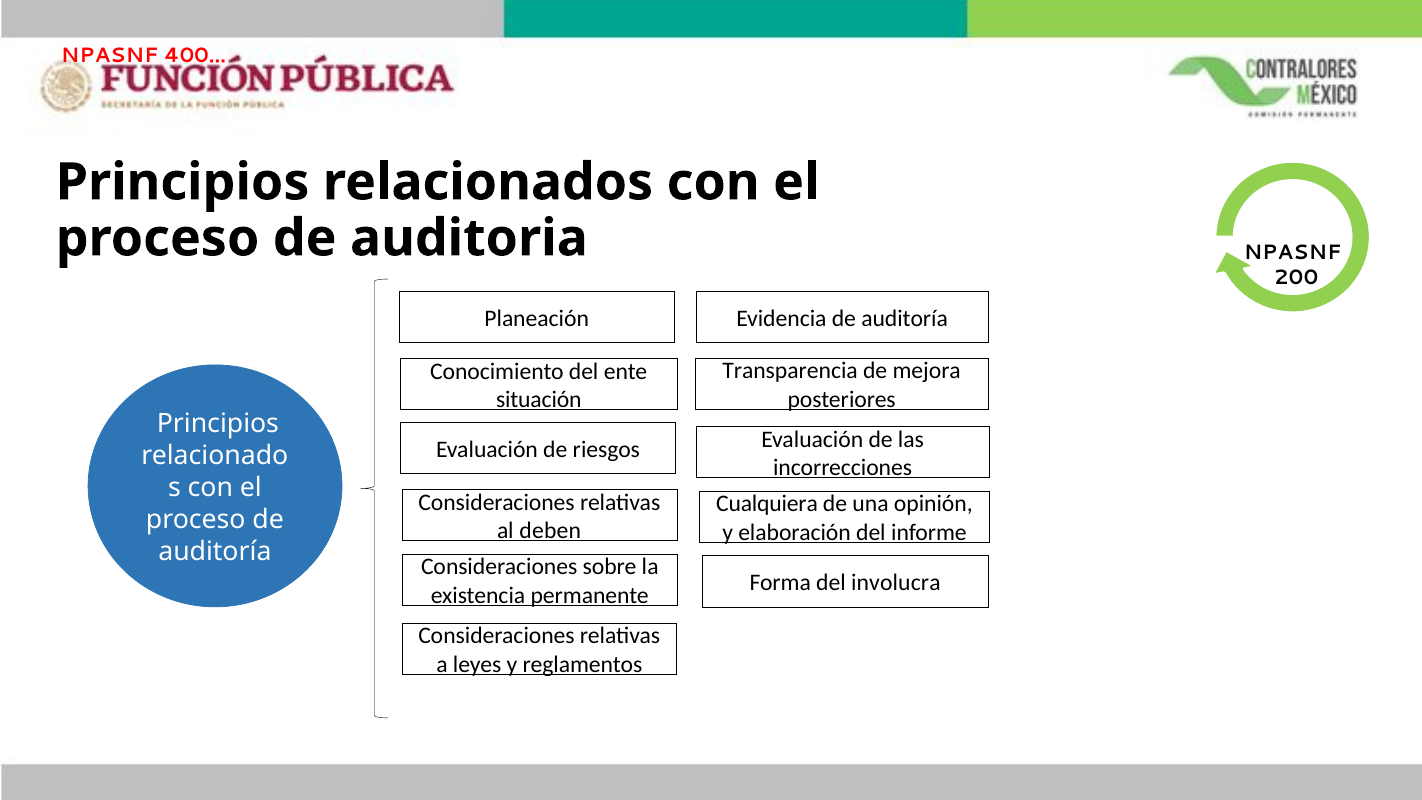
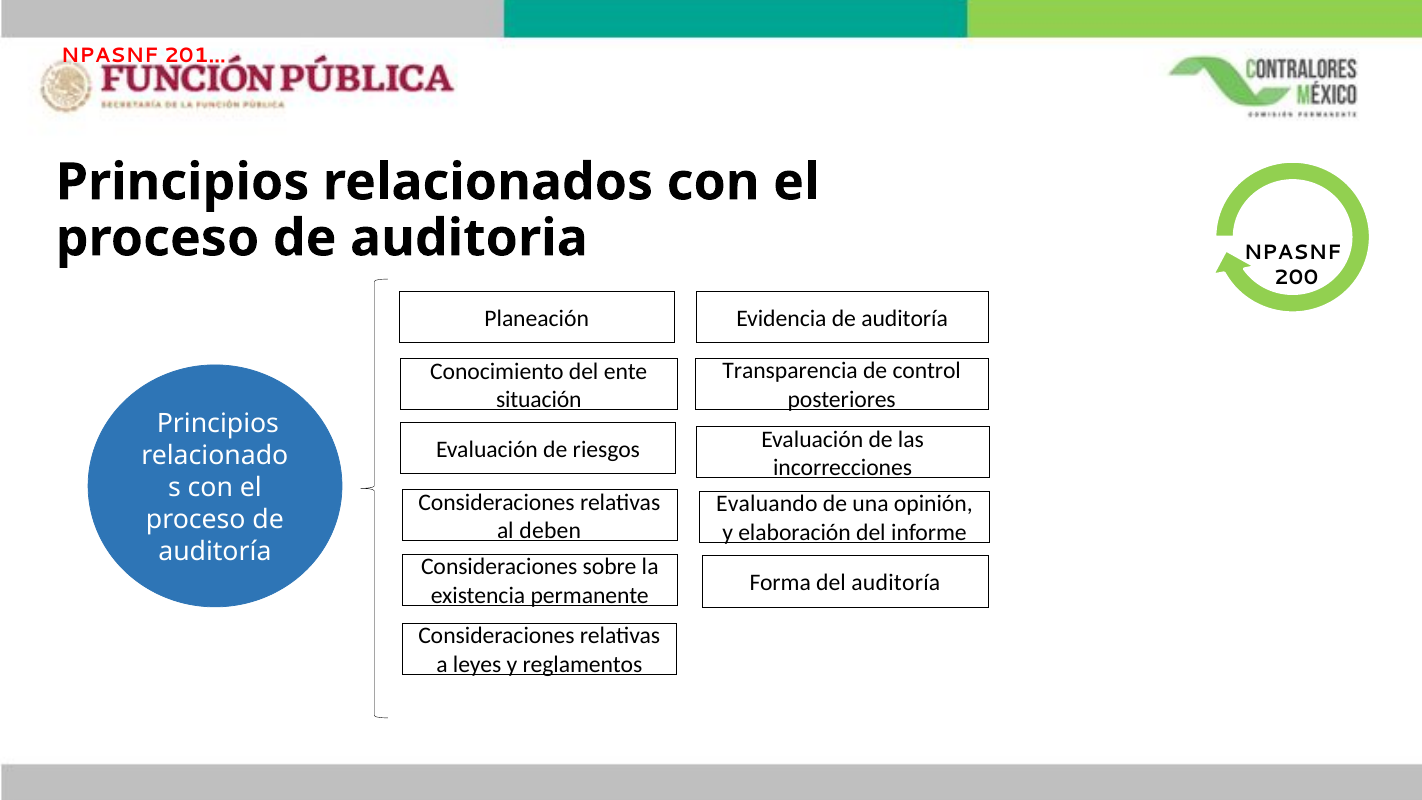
400…: 400… -> 201…
mejora: mejora -> control
Cualquiera: Cualquiera -> Evaluando
del involucra: involucra -> auditoría
